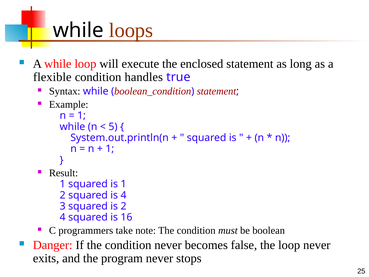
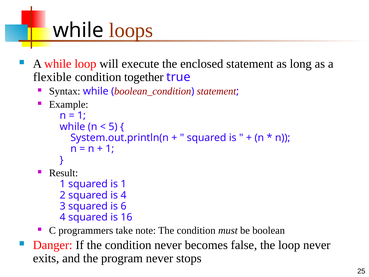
handles: handles -> together
is 2: 2 -> 6
